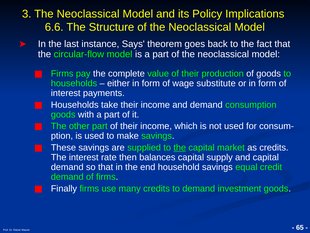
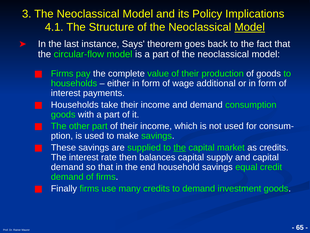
6.6: 6.6 -> 4.1
Model at (250, 27) underline: none -> present
substitute: substitute -> additional
